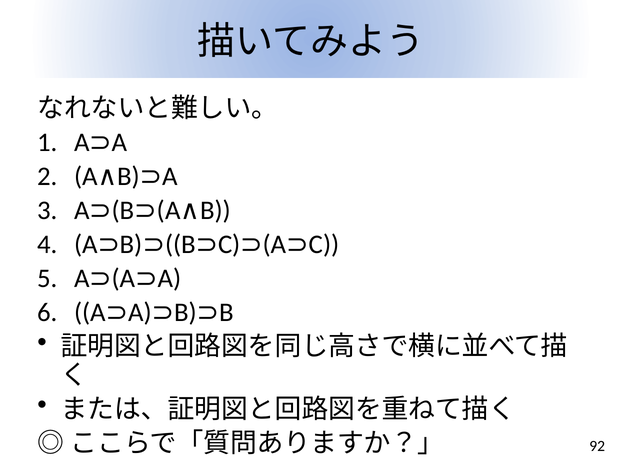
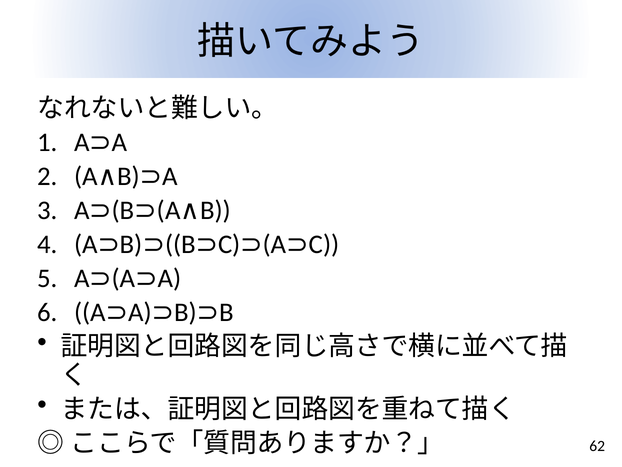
92: 92 -> 62
